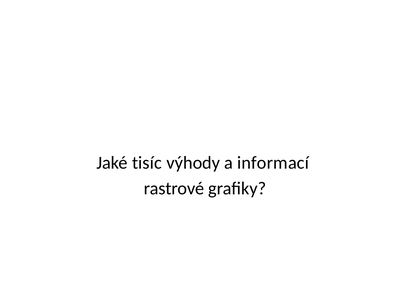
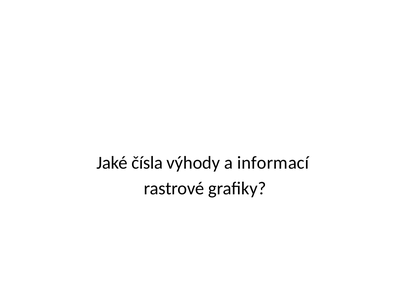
tisíc: tisíc -> čísla
